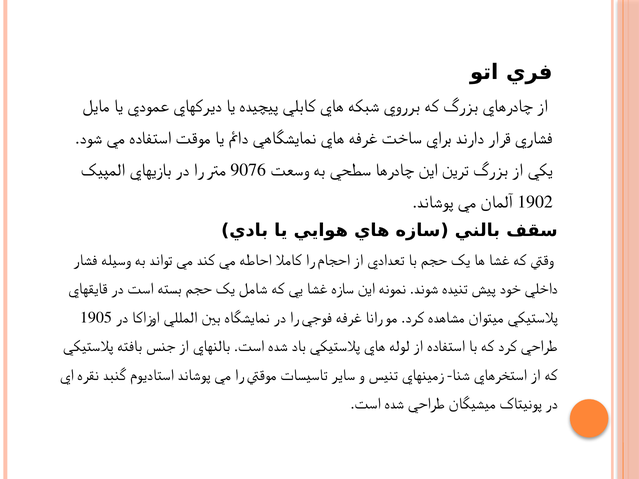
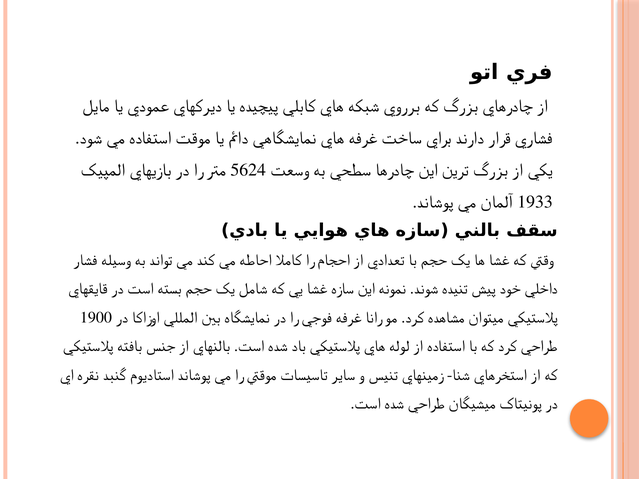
9076: 9076 -> 5624
1902: 1902 -> 1933
1905: 1905 -> 1900
